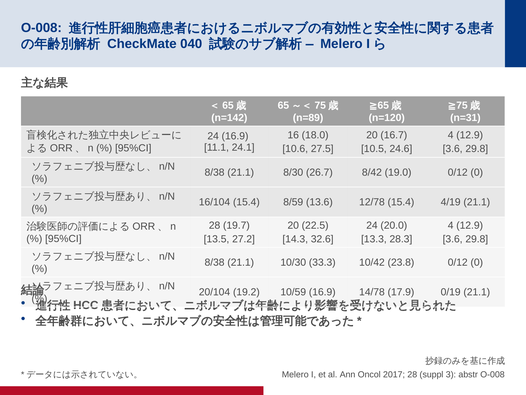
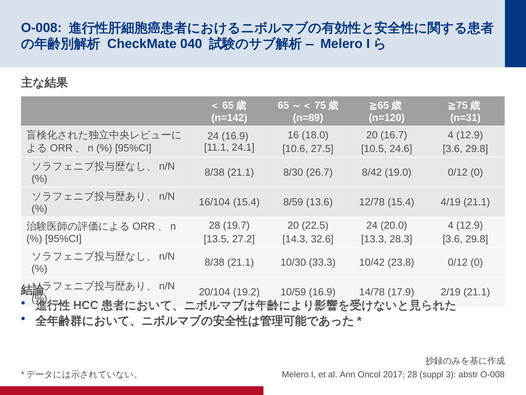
0/19: 0/19 -> 2/19
